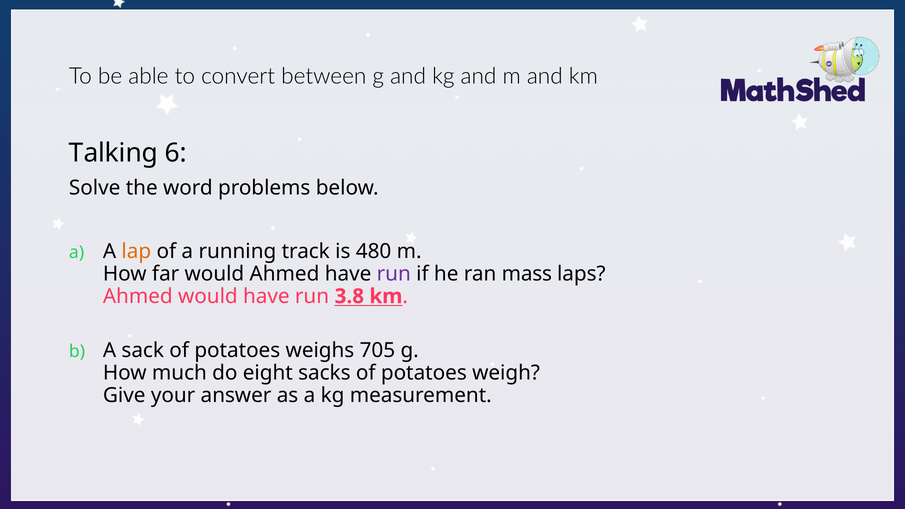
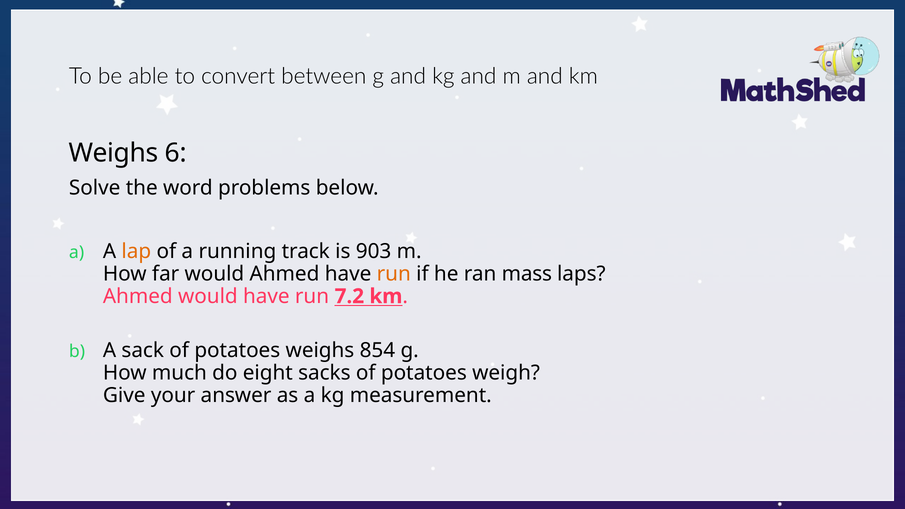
Talking at (114, 153): Talking -> Weighs
480: 480 -> 903
run at (394, 274) colour: purple -> orange
3.8: 3.8 -> 7.2
705: 705 -> 854
